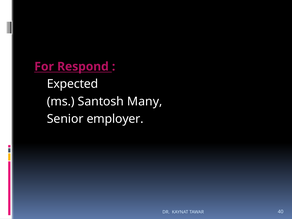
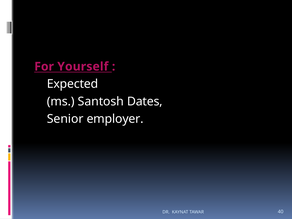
Respond: Respond -> Yourself
Many: Many -> Dates
